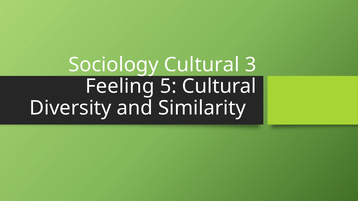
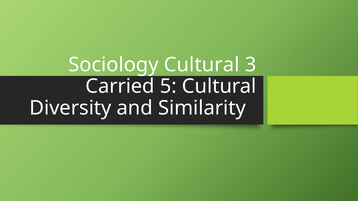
Feeling: Feeling -> Carried
